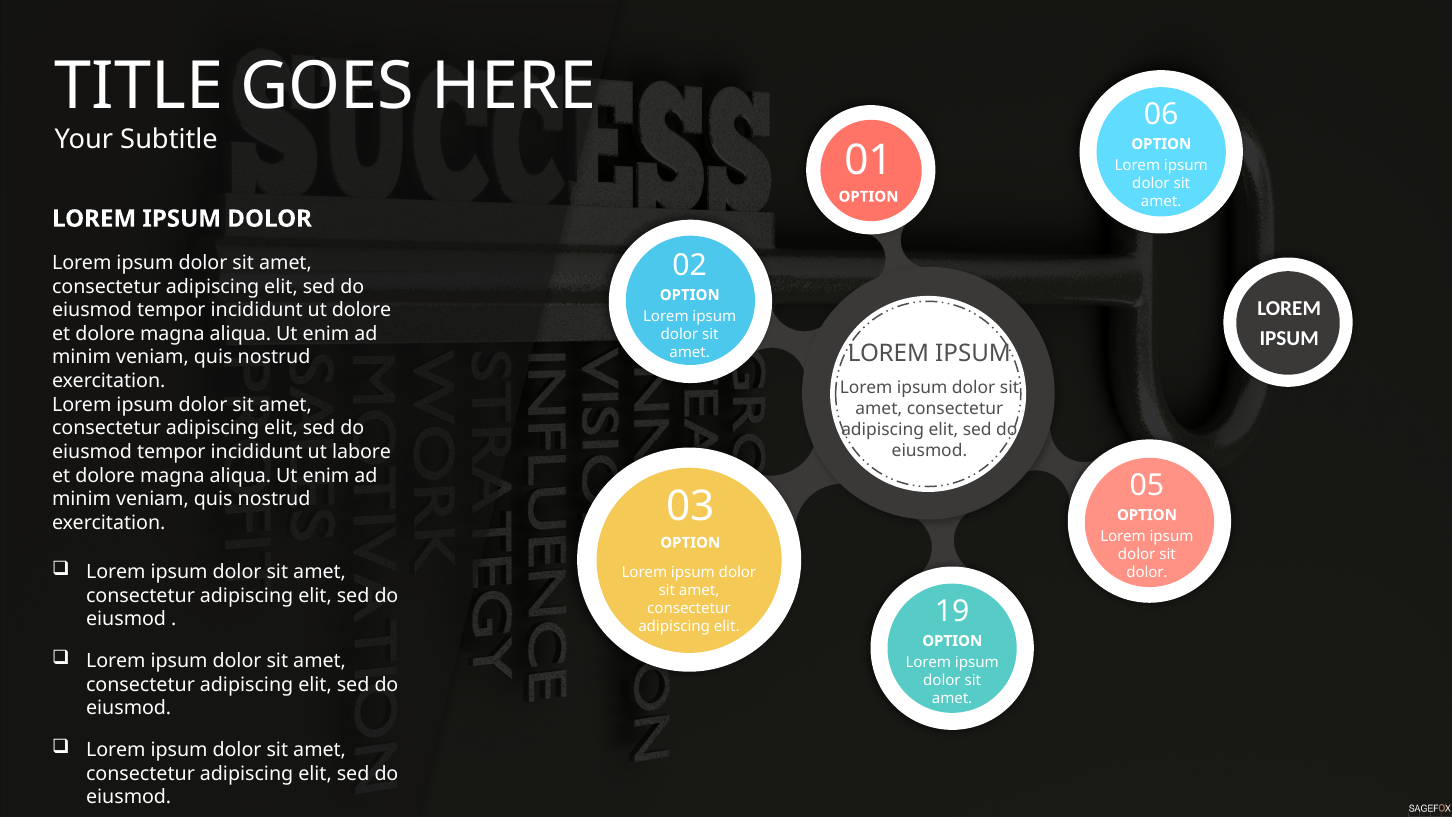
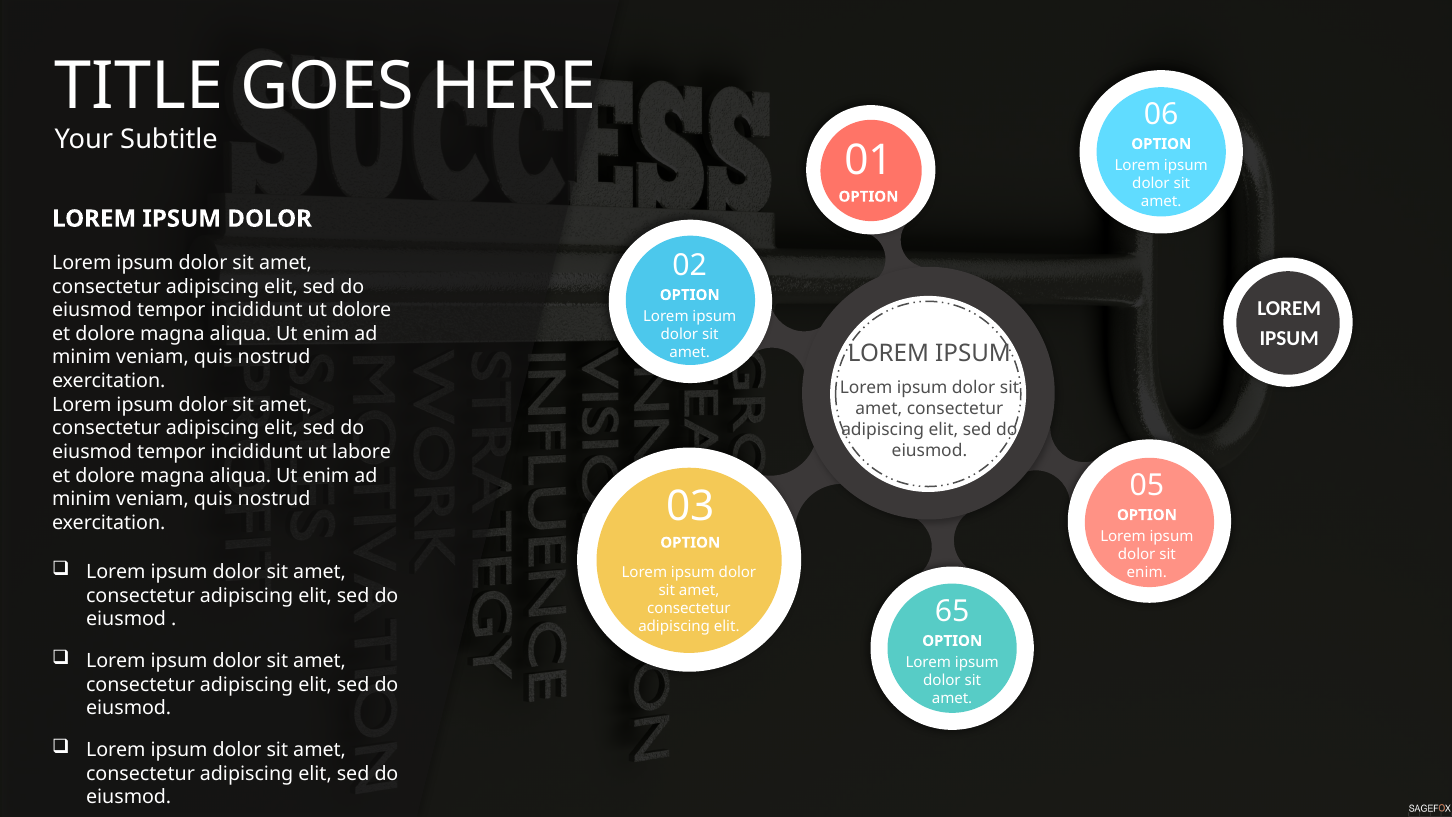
dolor at (1147, 572): dolor -> enim
19: 19 -> 65
